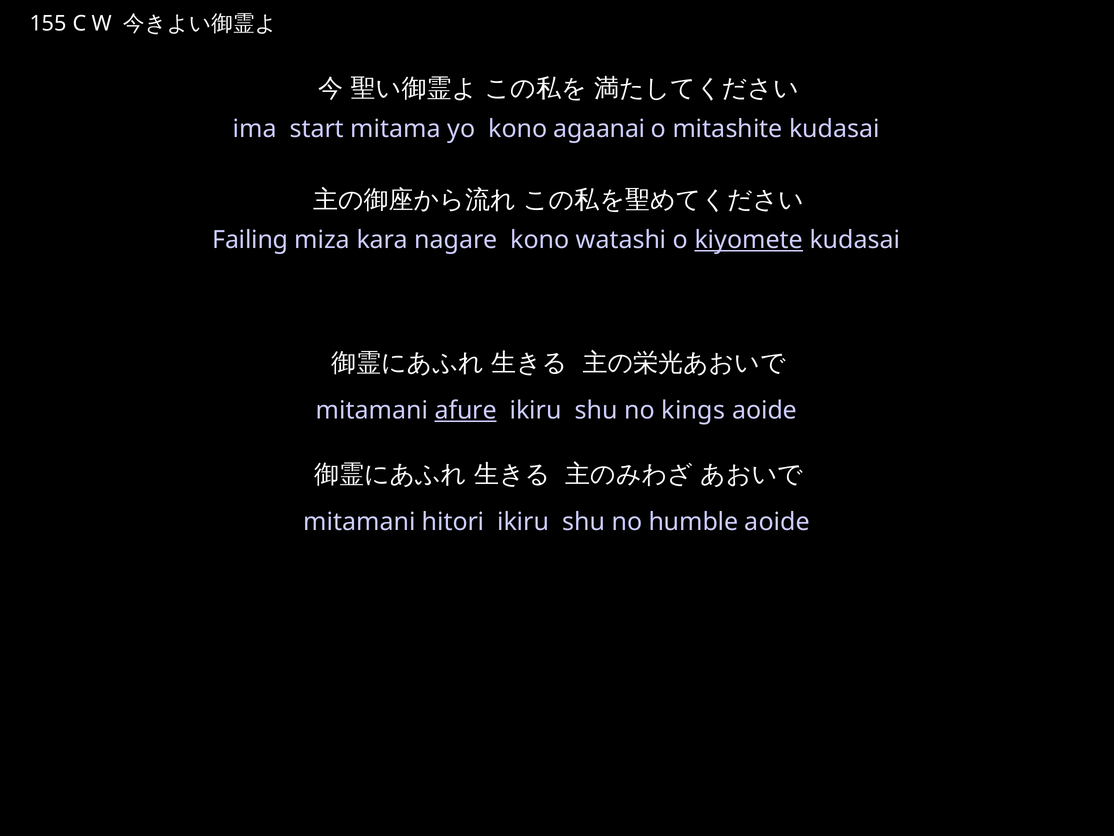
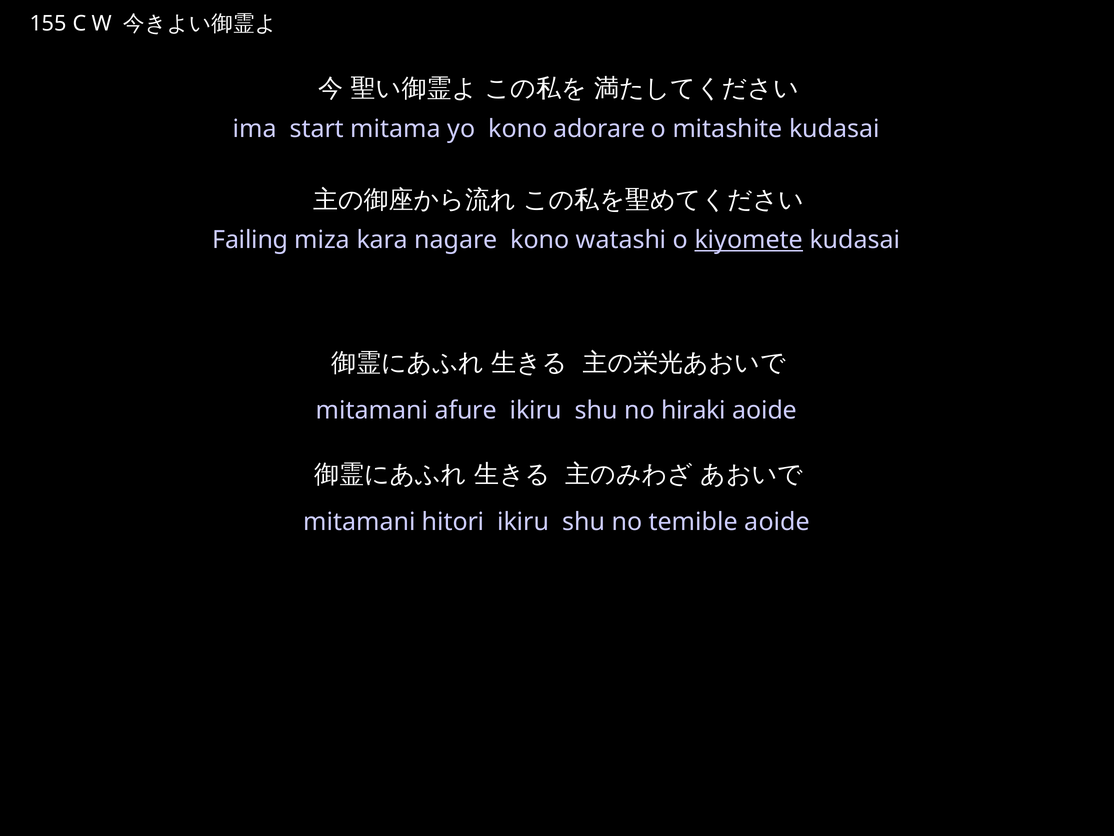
agaanai: agaanai -> adorare
afure underline: present -> none
kings: kings -> hiraki
humble: humble -> temible
